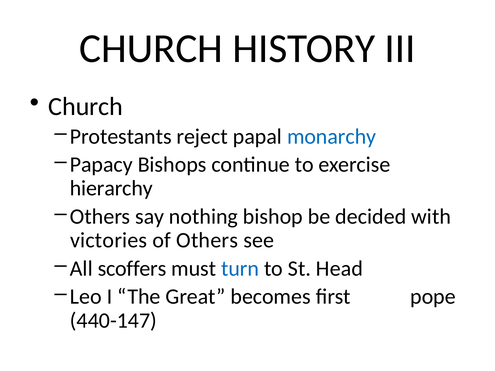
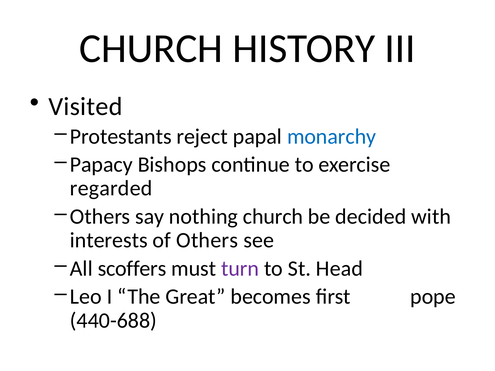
Church at (86, 107): Church -> Visited
hierarchy: hierarchy -> regarded
nothing bishop: bishop -> church
victories: victories -> interests
turn colour: blue -> purple
440-147: 440-147 -> 440-688
